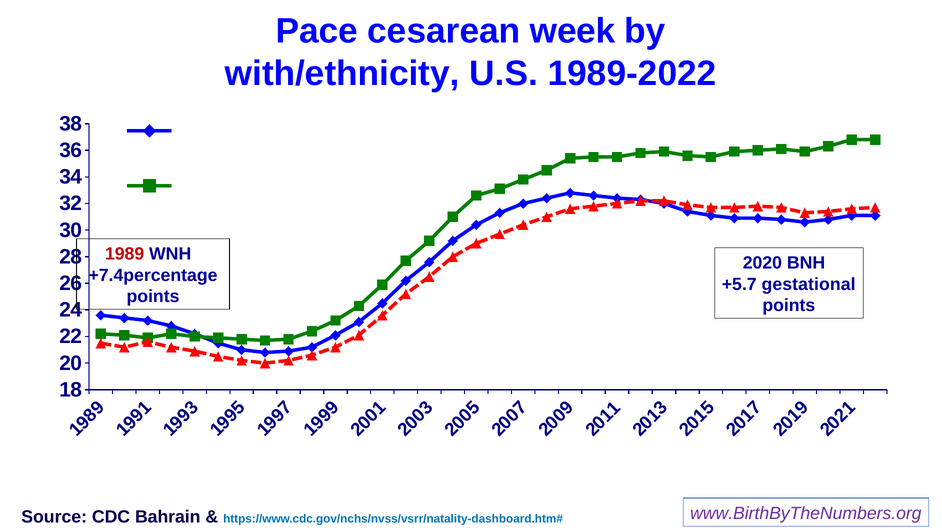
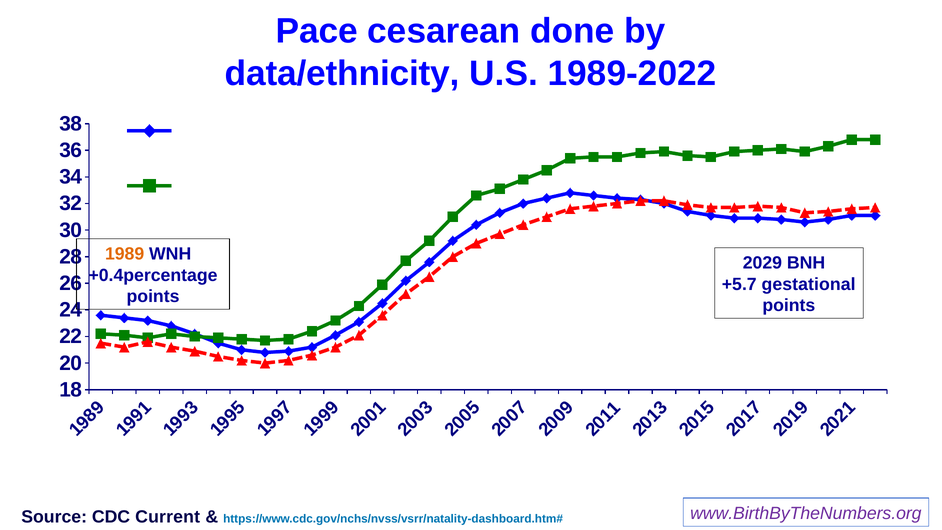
week: week -> done
with/ethnicity: with/ethnicity -> data/ethnicity
1989 colour: red -> orange
2020: 2020 -> 2029
+7.4percentage: +7.4percentage -> +0.4percentage
Bahrain: Bahrain -> Current
